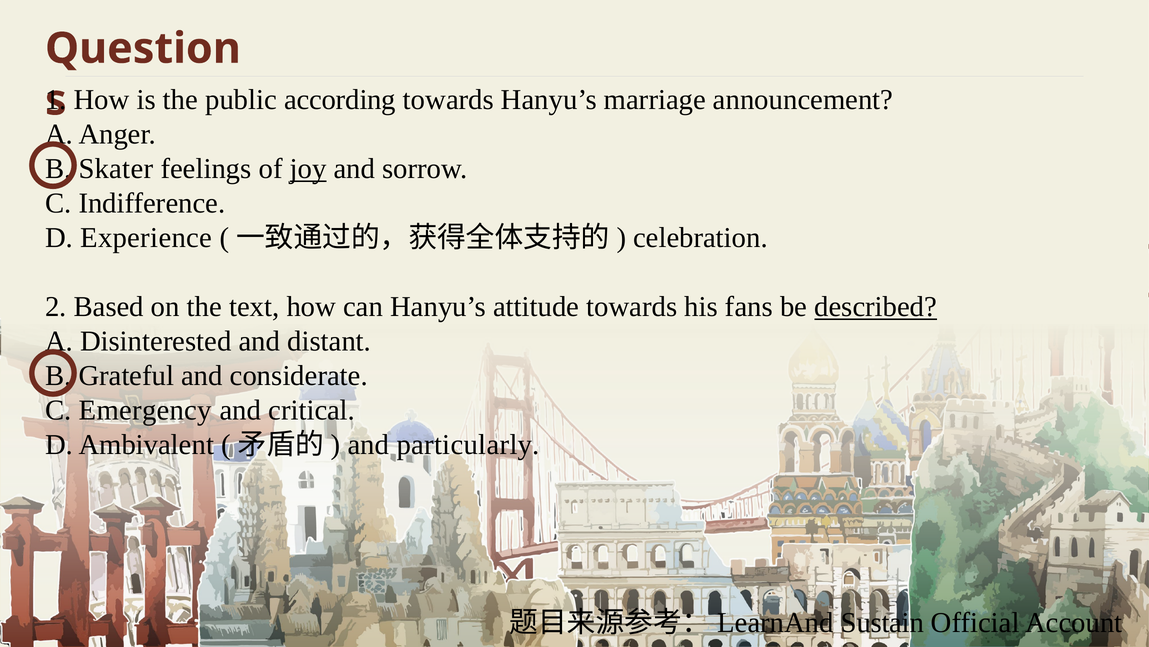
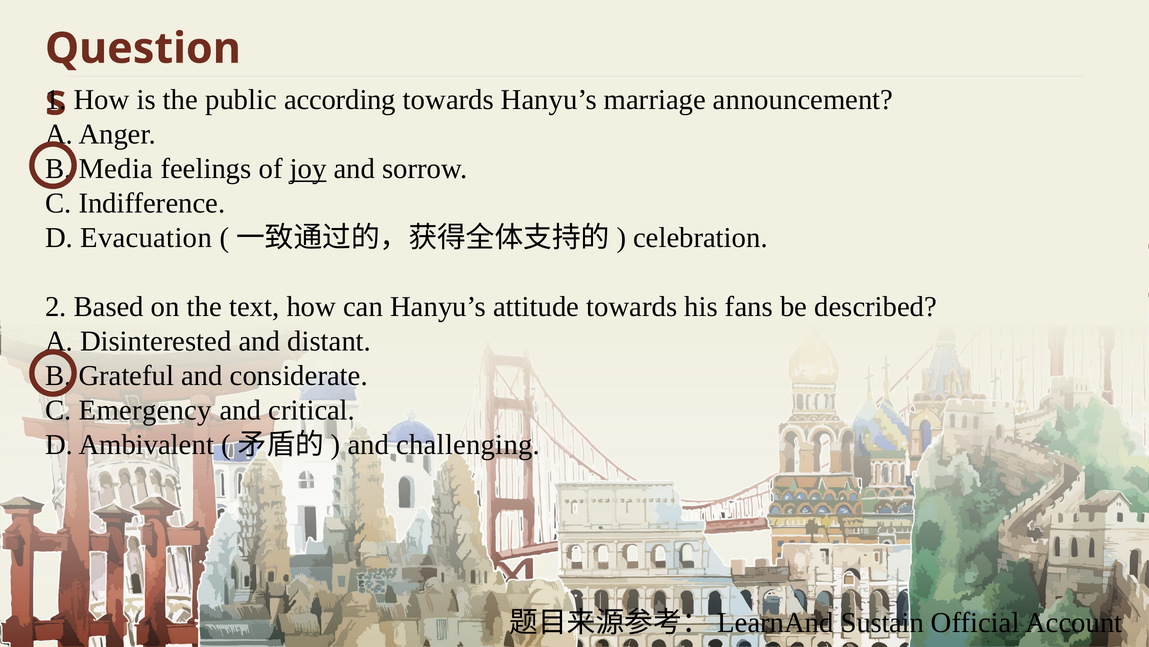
Skater: Skater -> Media
Experience: Experience -> Evacuation
described underline: present -> none
particularly: particularly -> challenging
